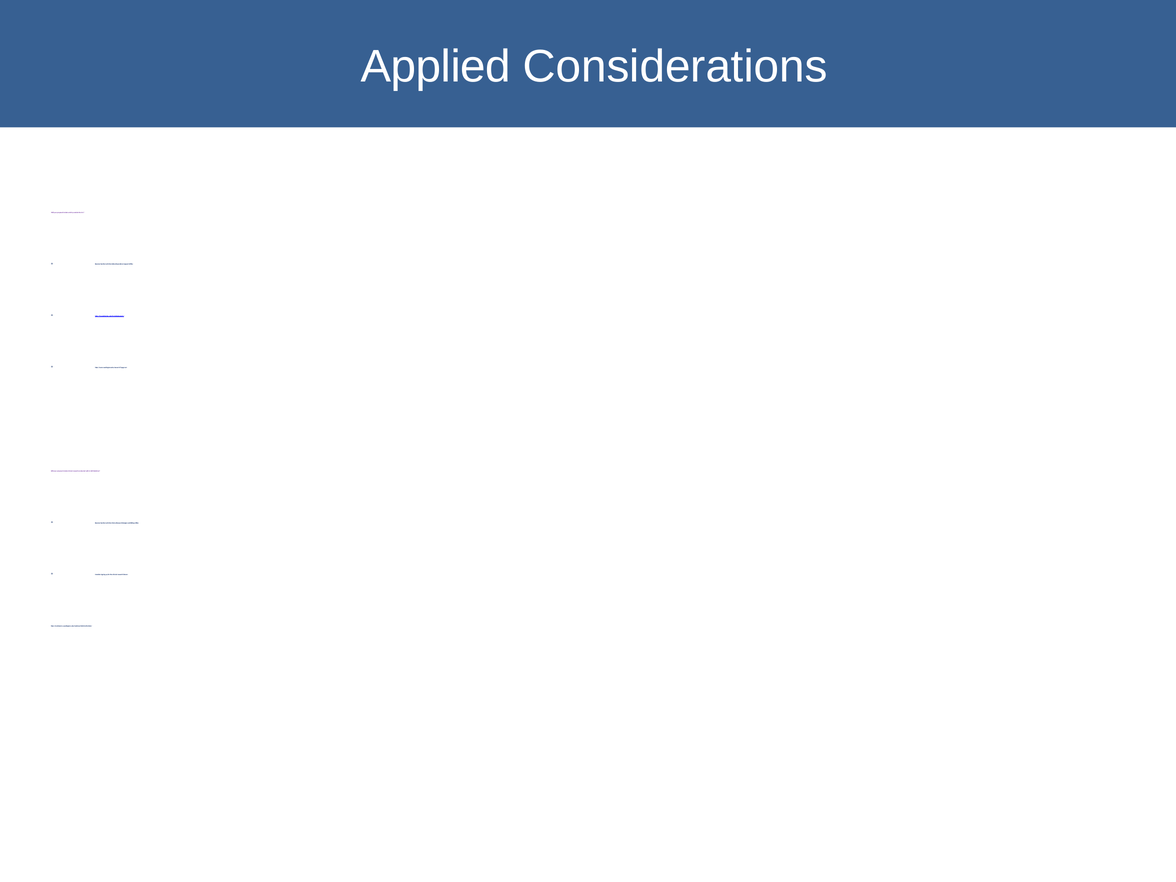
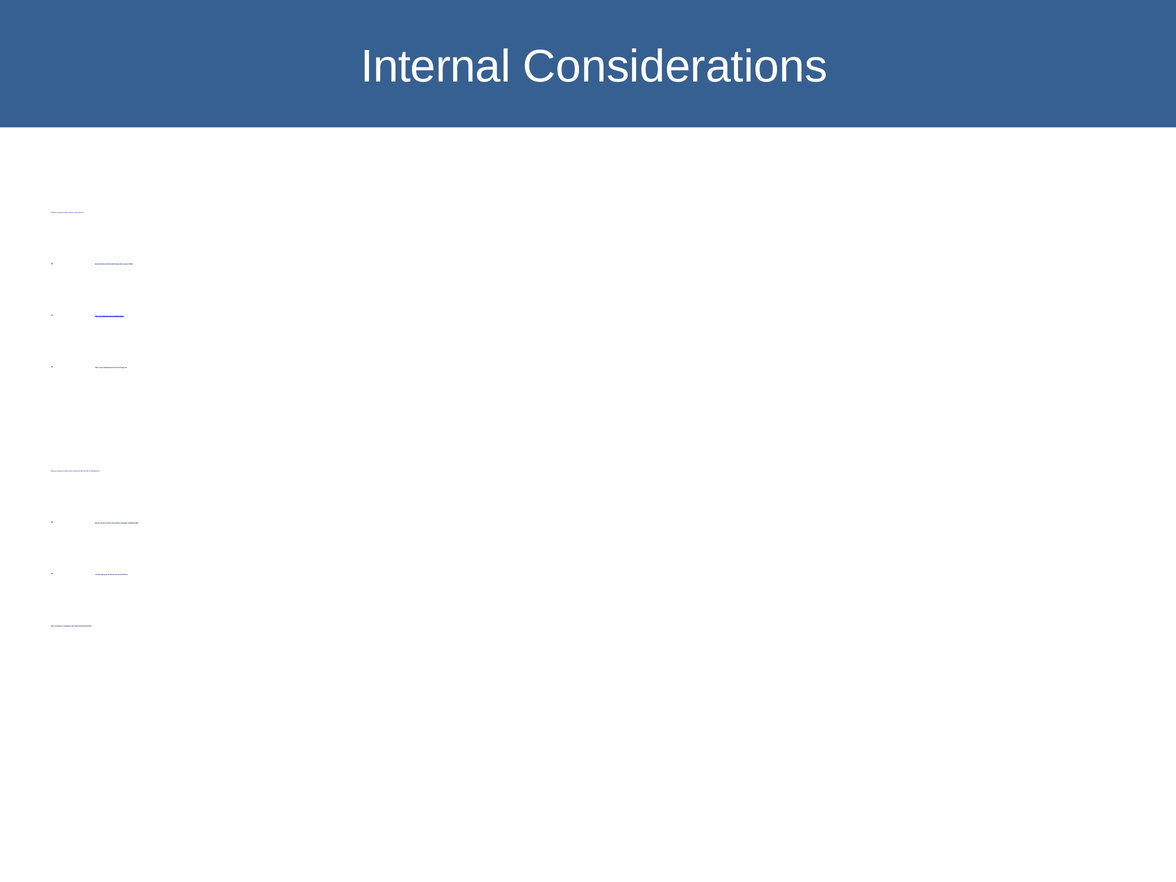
Applied: Applied -> Internal
